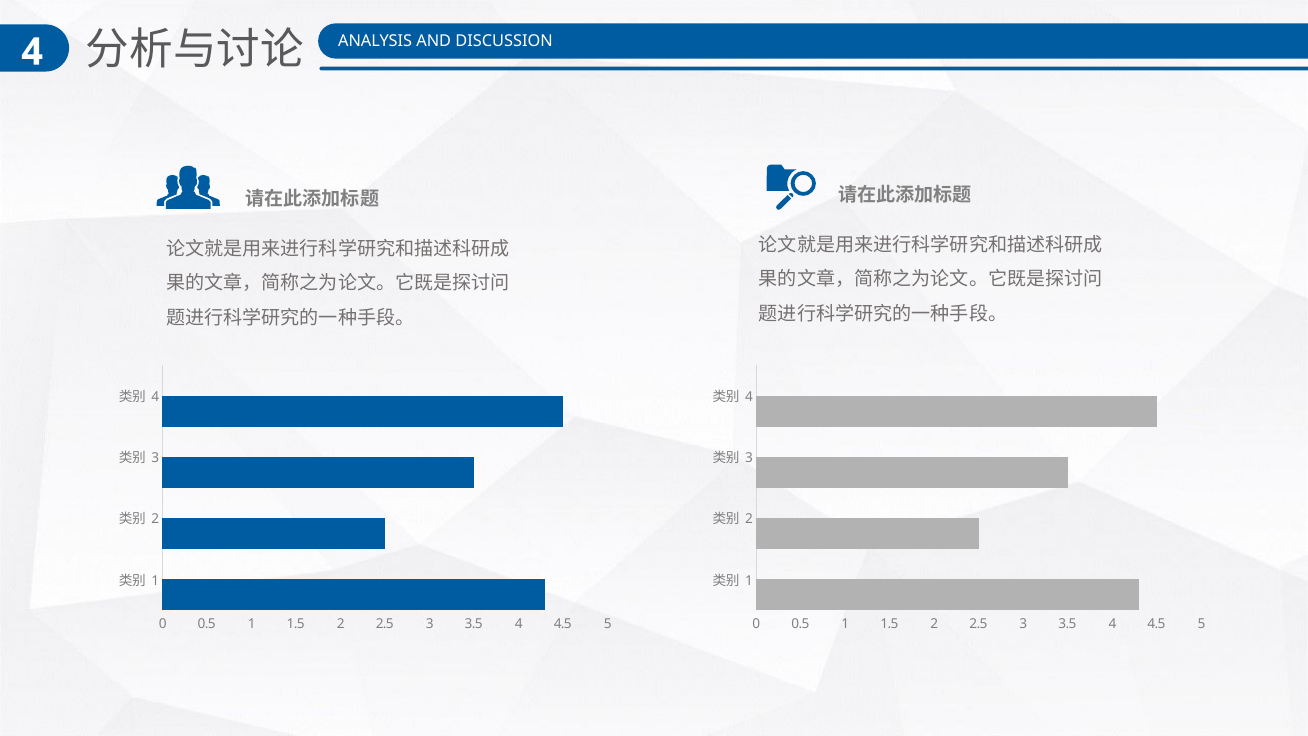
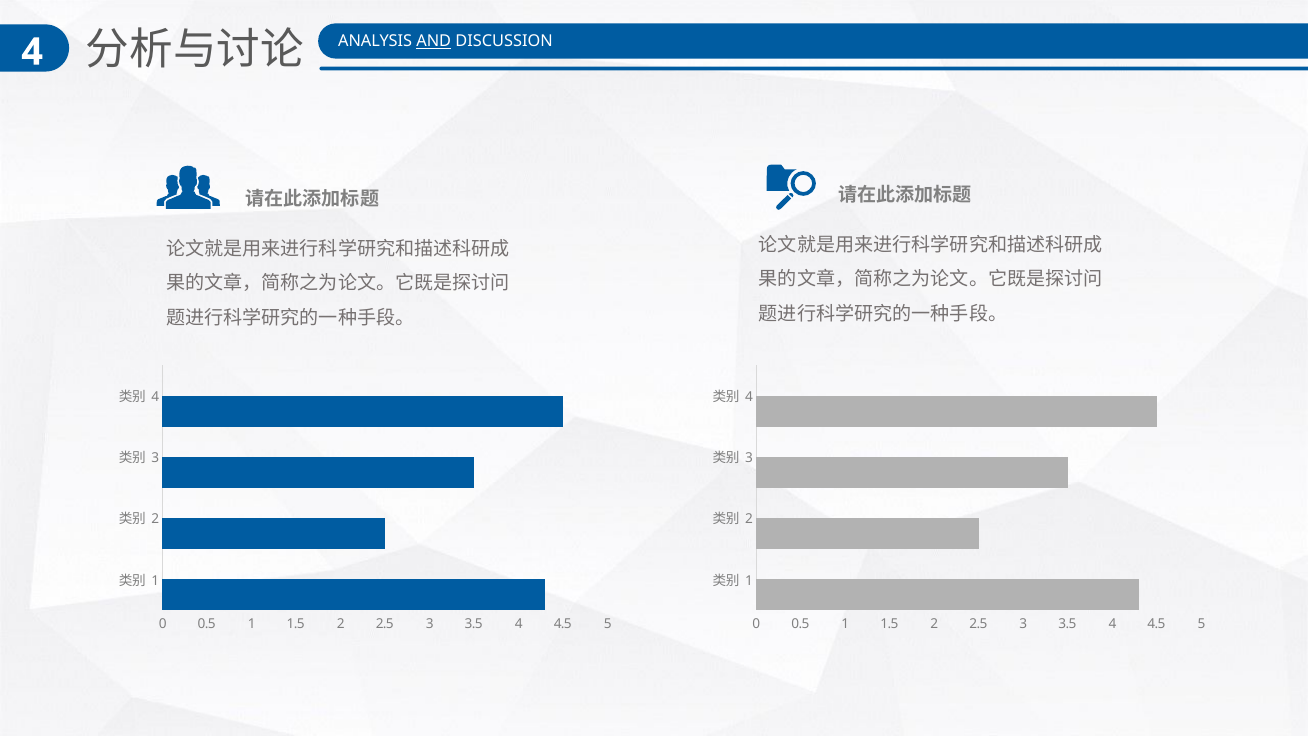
AND underline: none -> present
